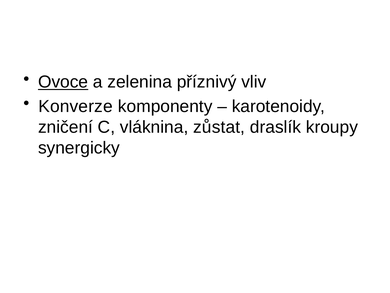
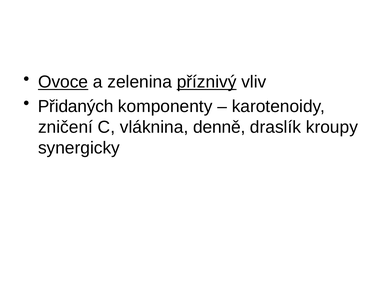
příznivý underline: none -> present
Konverze: Konverze -> Přidaných
zůstat: zůstat -> denně
